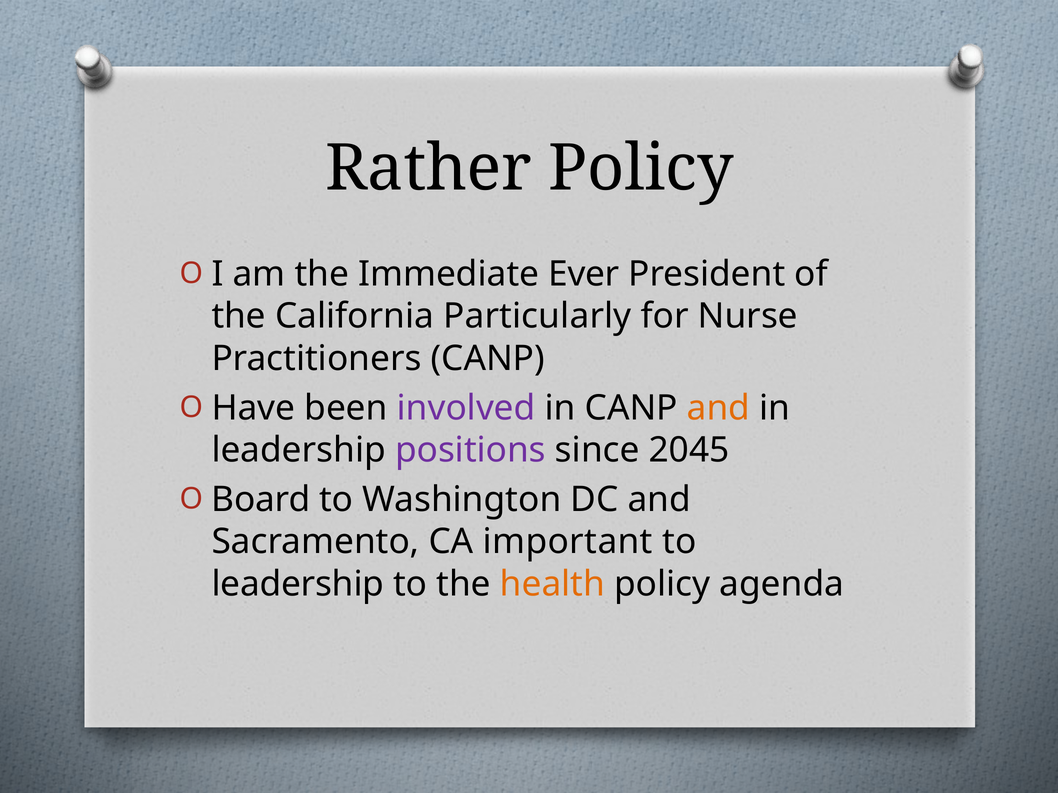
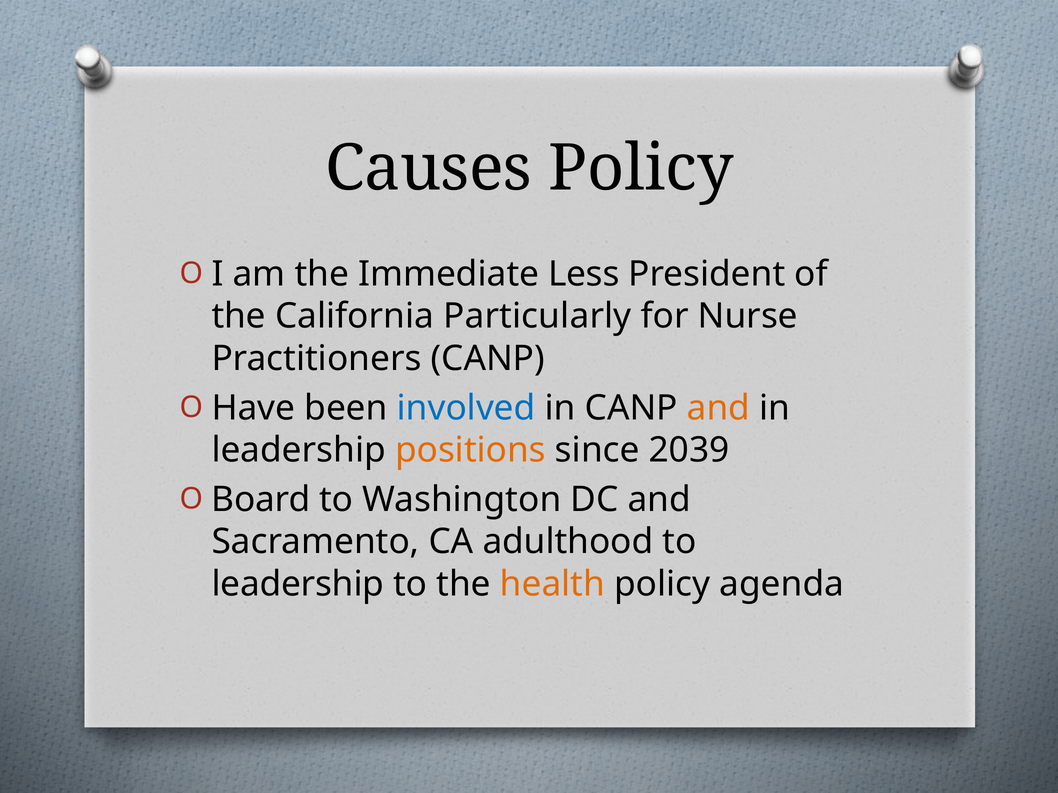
Rather: Rather -> Causes
Ever: Ever -> Less
involved colour: purple -> blue
positions colour: purple -> orange
2045: 2045 -> 2039
important: important -> adulthood
